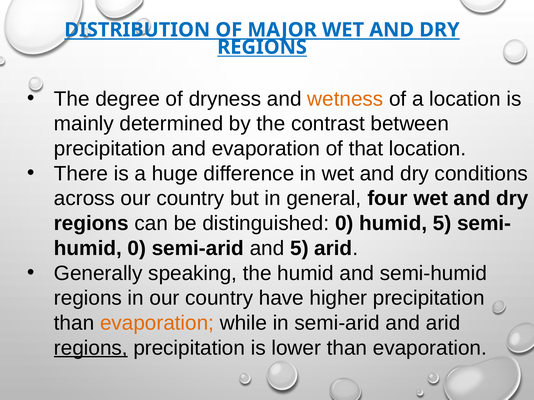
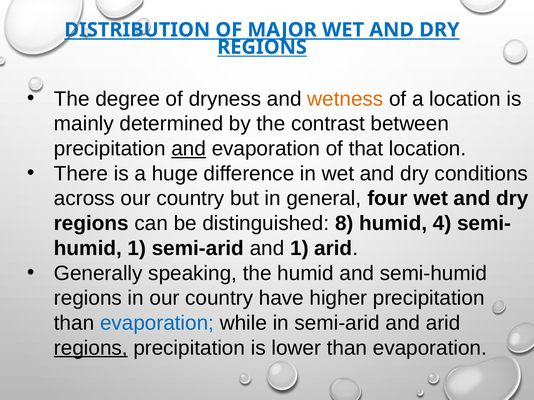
and at (189, 149) underline: none -> present
distinguished 0: 0 -> 8
humid 5: 5 -> 4
humid 0: 0 -> 1
and 5: 5 -> 1
evaporation at (157, 323) colour: orange -> blue
